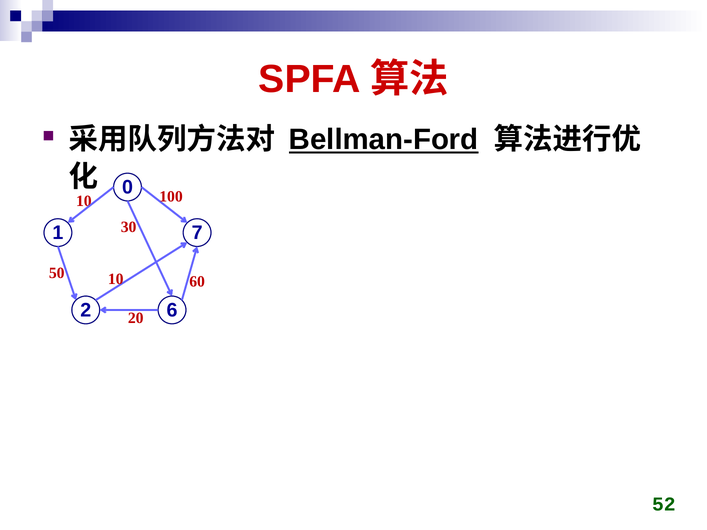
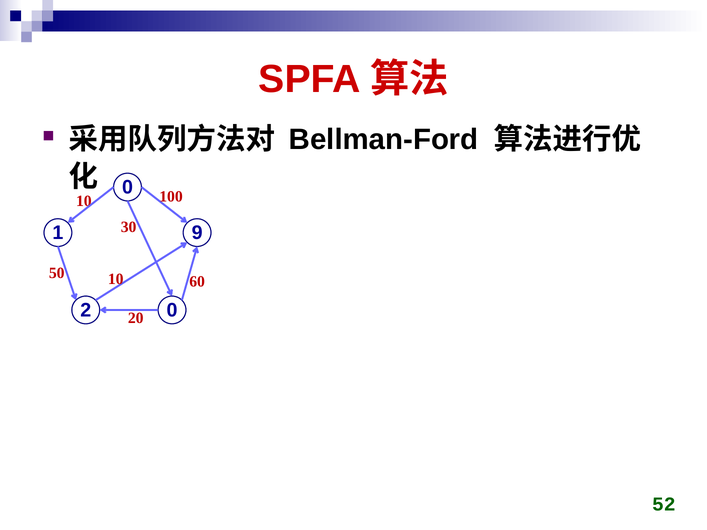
Bellman-Ford underline: present -> none
7: 7 -> 9
2 6: 6 -> 0
